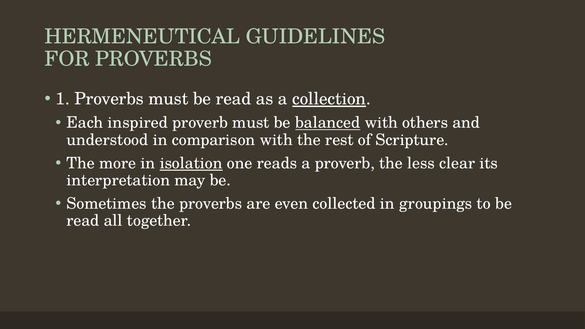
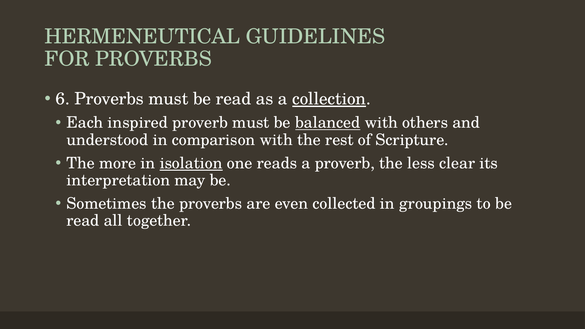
1: 1 -> 6
